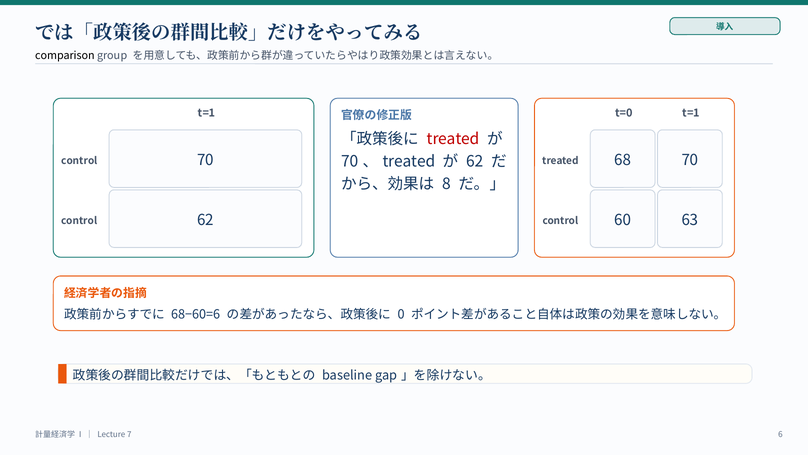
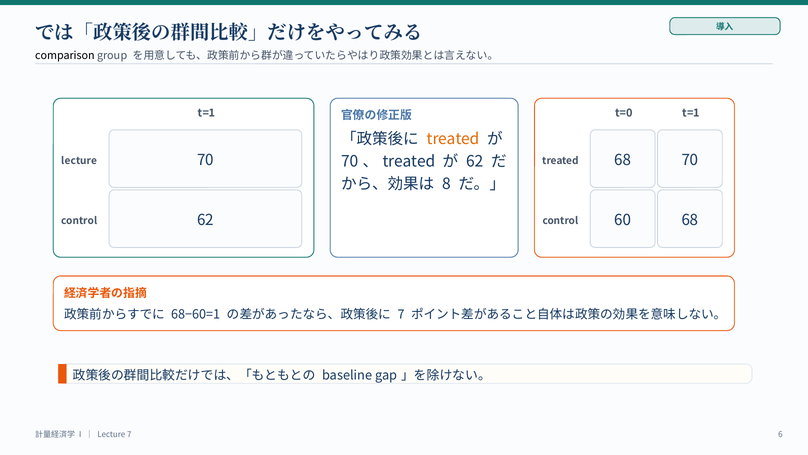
treated at (453, 139) colour: red -> orange
control at (79, 161): control -> lecture
60 63: 63 -> 68
68−60=6: 68−60=6 -> 68−60=1
0 at (401, 314): 0 -> 7
